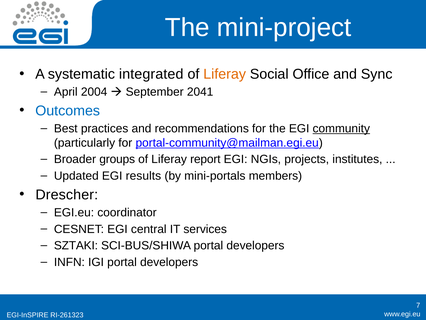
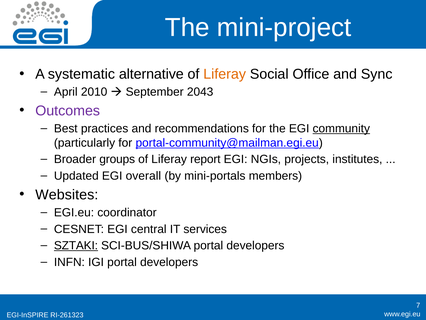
integrated: integrated -> alternative
2004: 2004 -> 2010
2041: 2041 -> 2043
Outcomes colour: blue -> purple
results: results -> overall
Drescher: Drescher -> Websites
SZTAKI underline: none -> present
